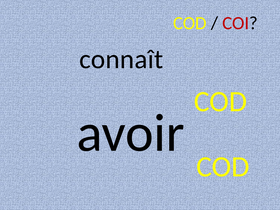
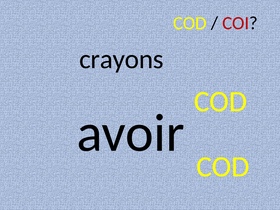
connaît: connaît -> crayons
